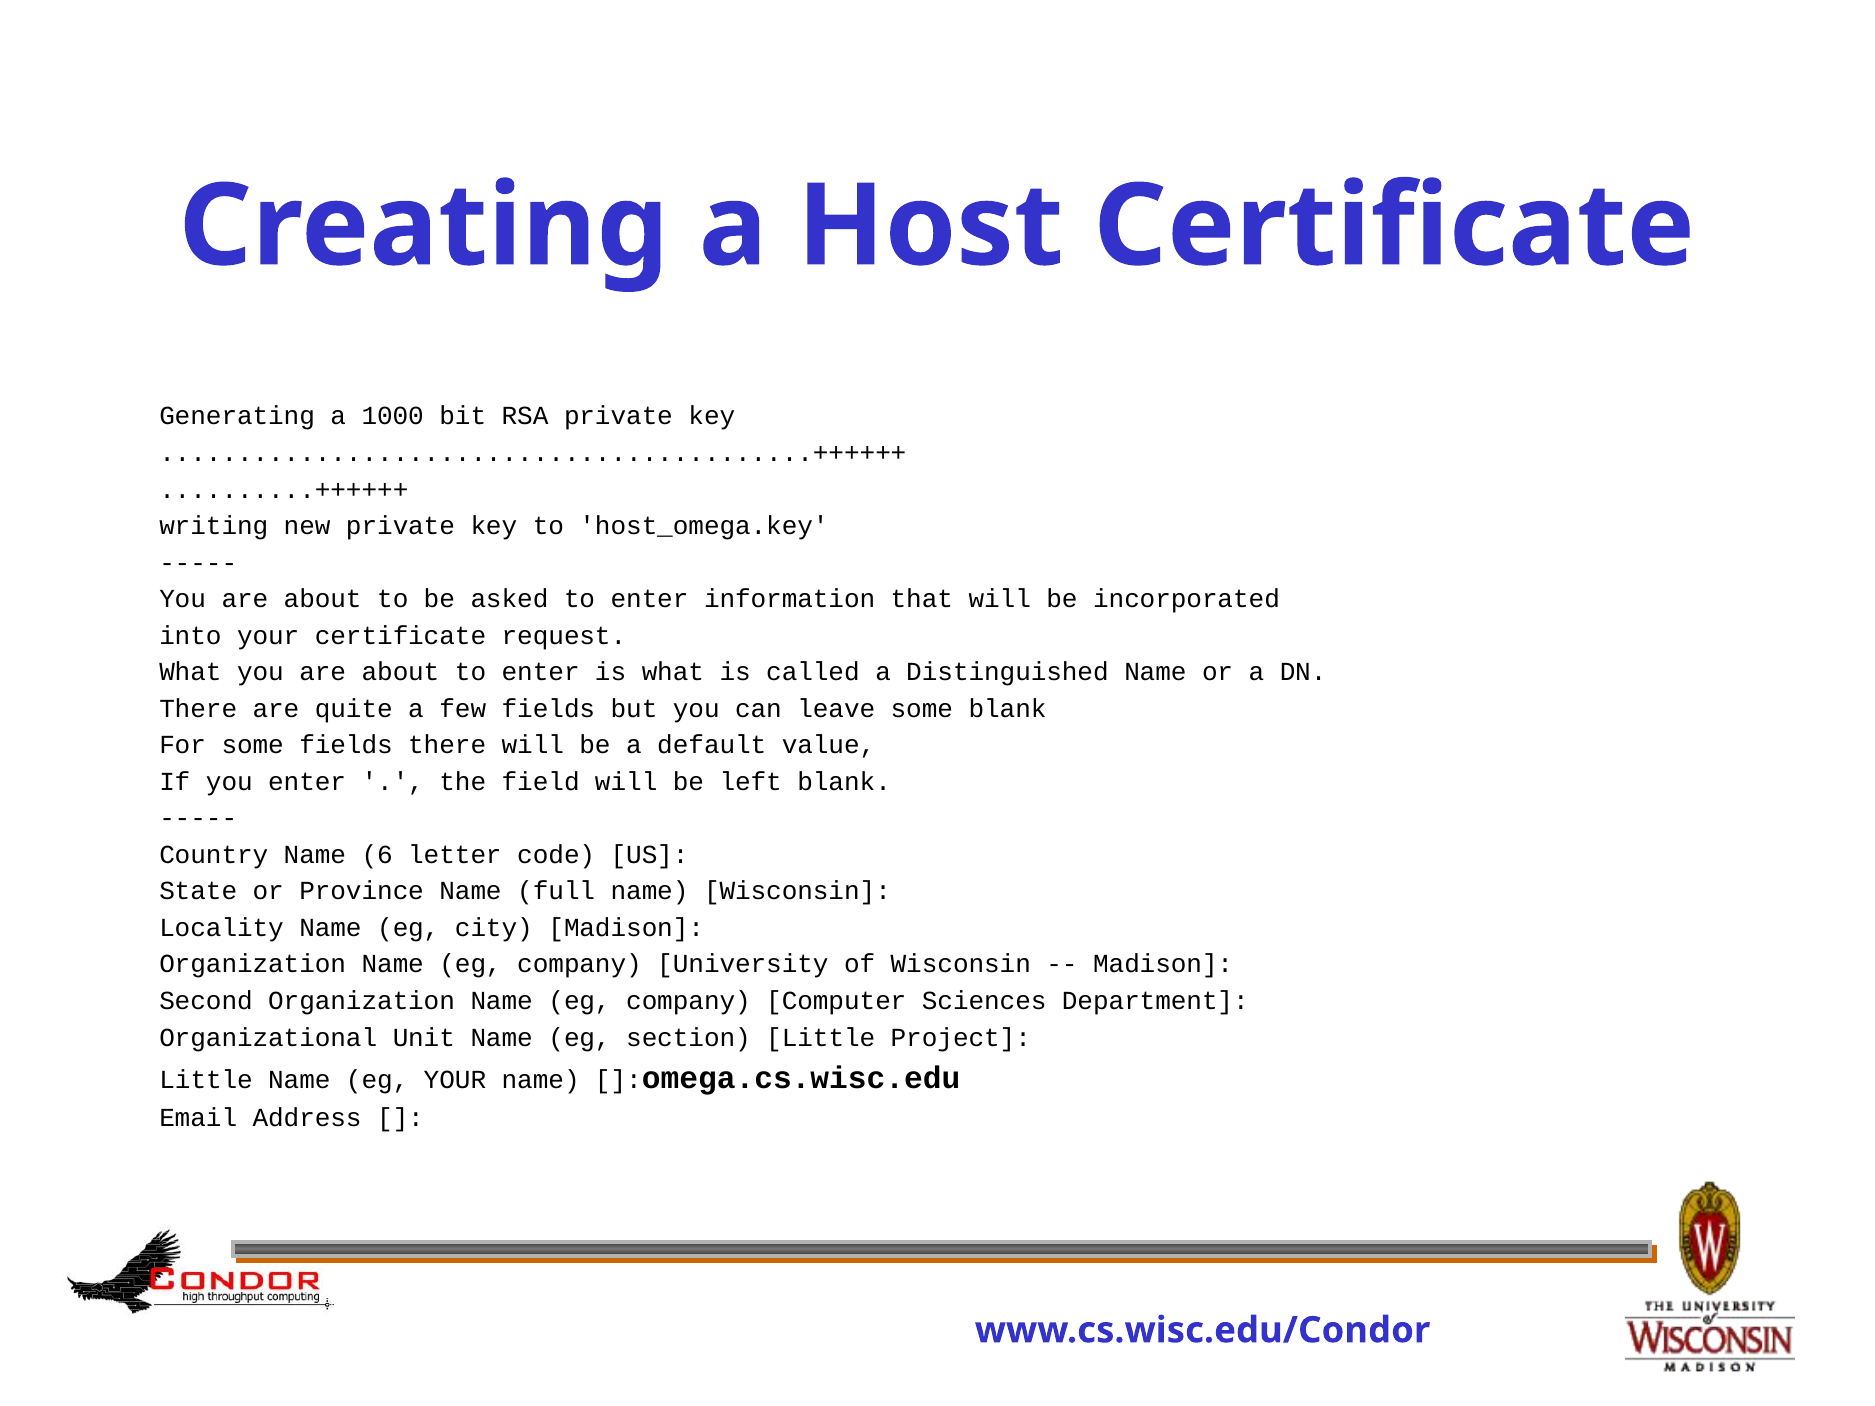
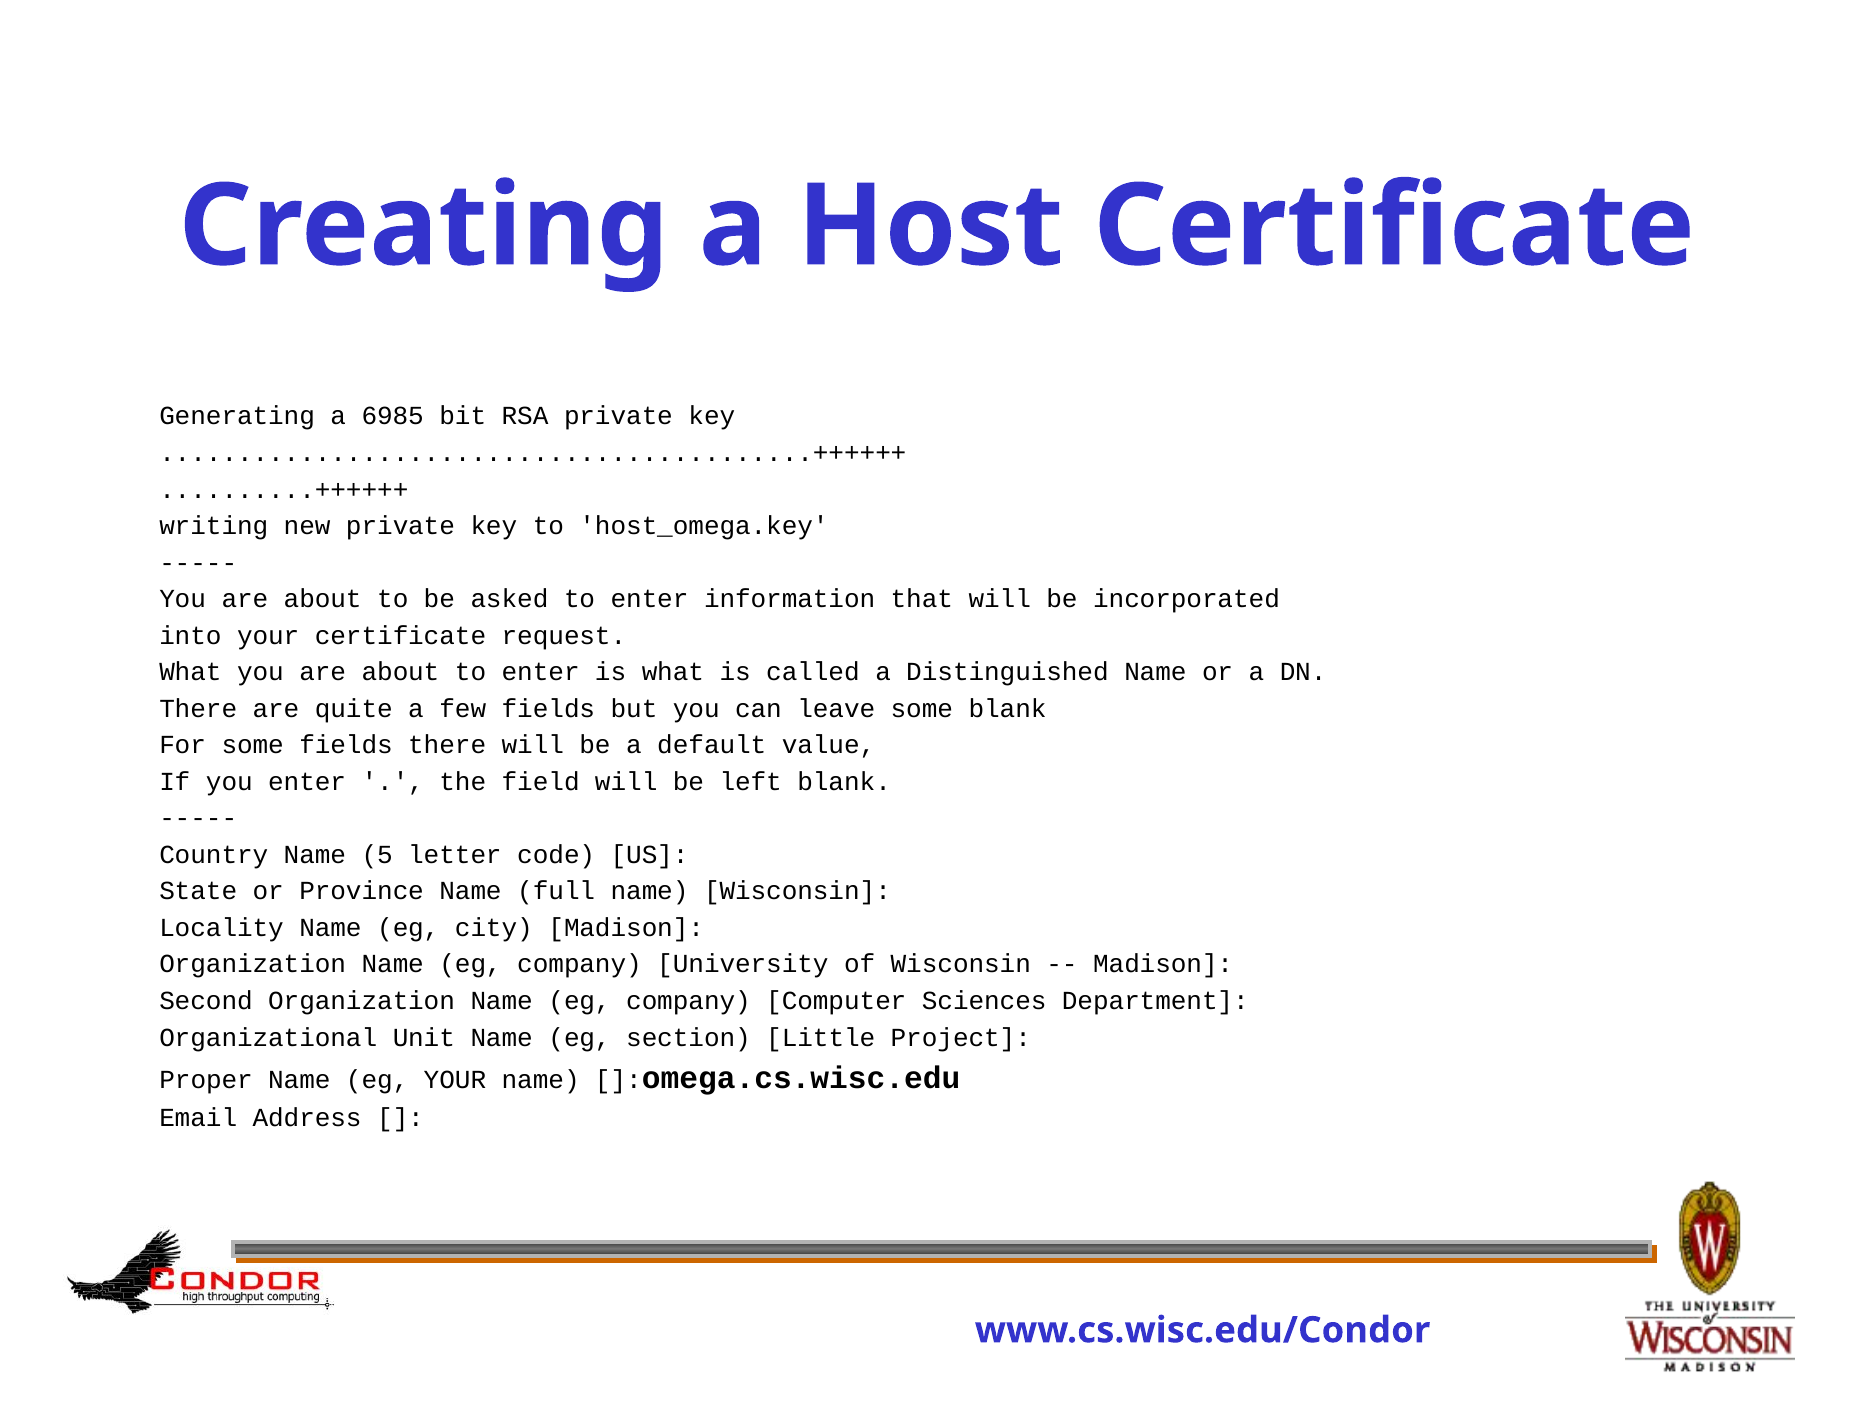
1000: 1000 -> 6985
6: 6 -> 5
Little at (206, 1080): Little -> Proper
